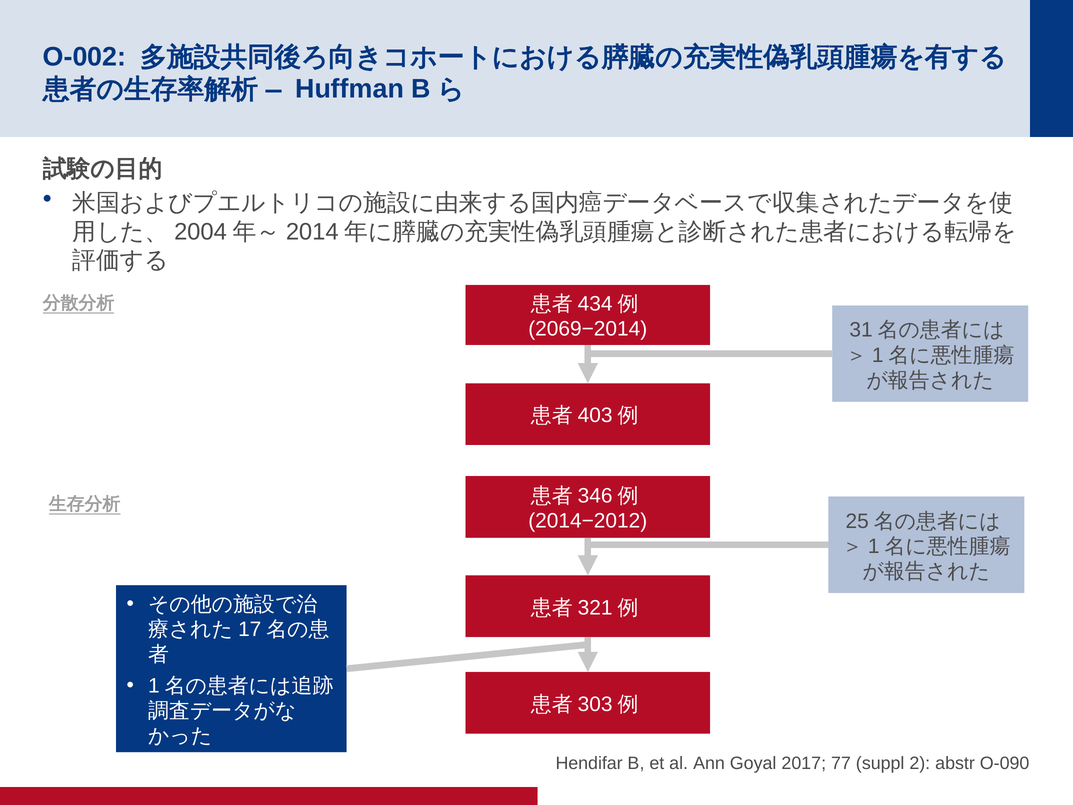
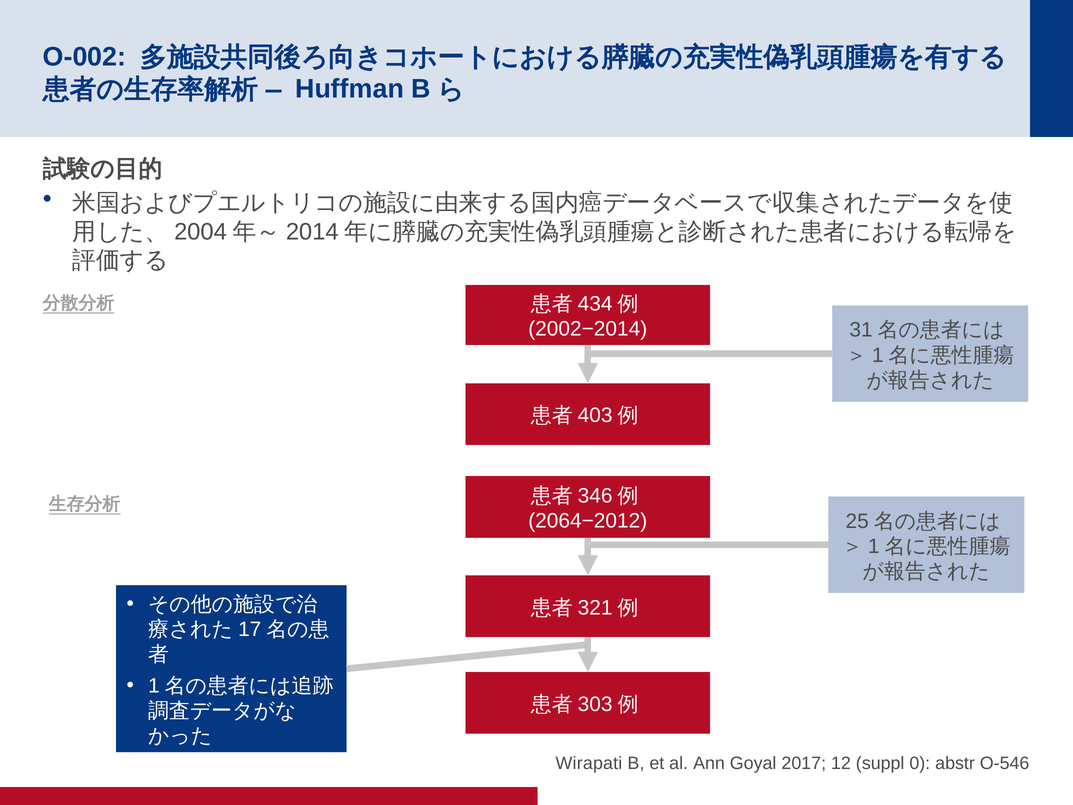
2069−2014: 2069−2014 -> 2002−2014
2014−2012: 2014−2012 -> 2064−2012
Hendifar: Hendifar -> Wirapati
77: 77 -> 12
2: 2 -> 0
O-090: O-090 -> O-546
